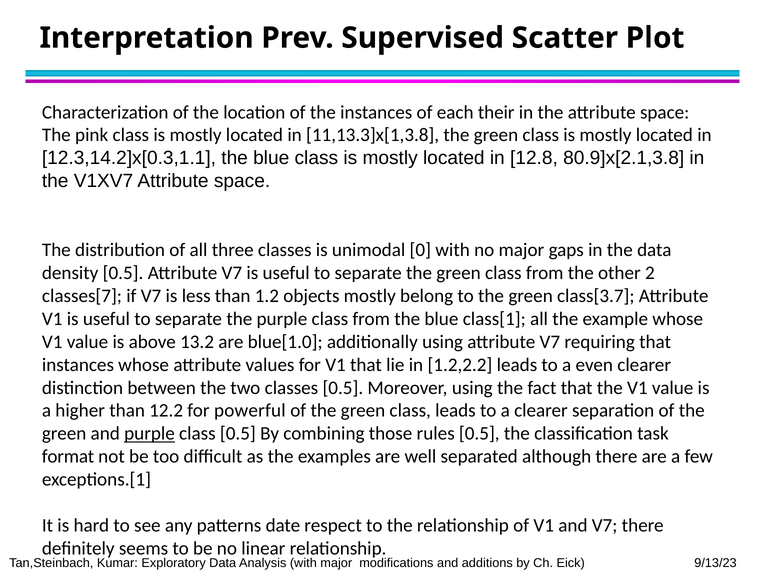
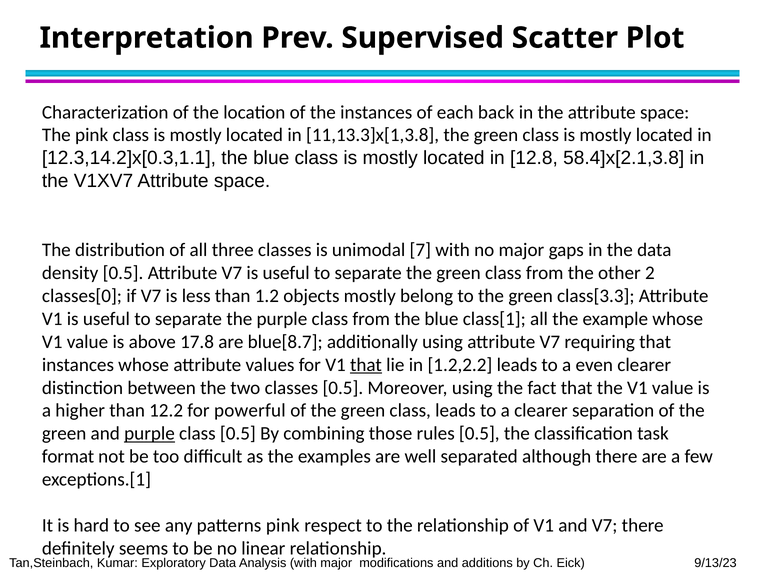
their: their -> back
80.9]x[2.1,3.8: 80.9]x[2.1,3.8 -> 58.4]x[2.1,3.8
0: 0 -> 7
classes[7: classes[7 -> classes[0
class[3.7: class[3.7 -> class[3.3
13.2: 13.2 -> 17.8
blue[1.0: blue[1.0 -> blue[8.7
that at (366, 365) underline: none -> present
patterns date: date -> pink
